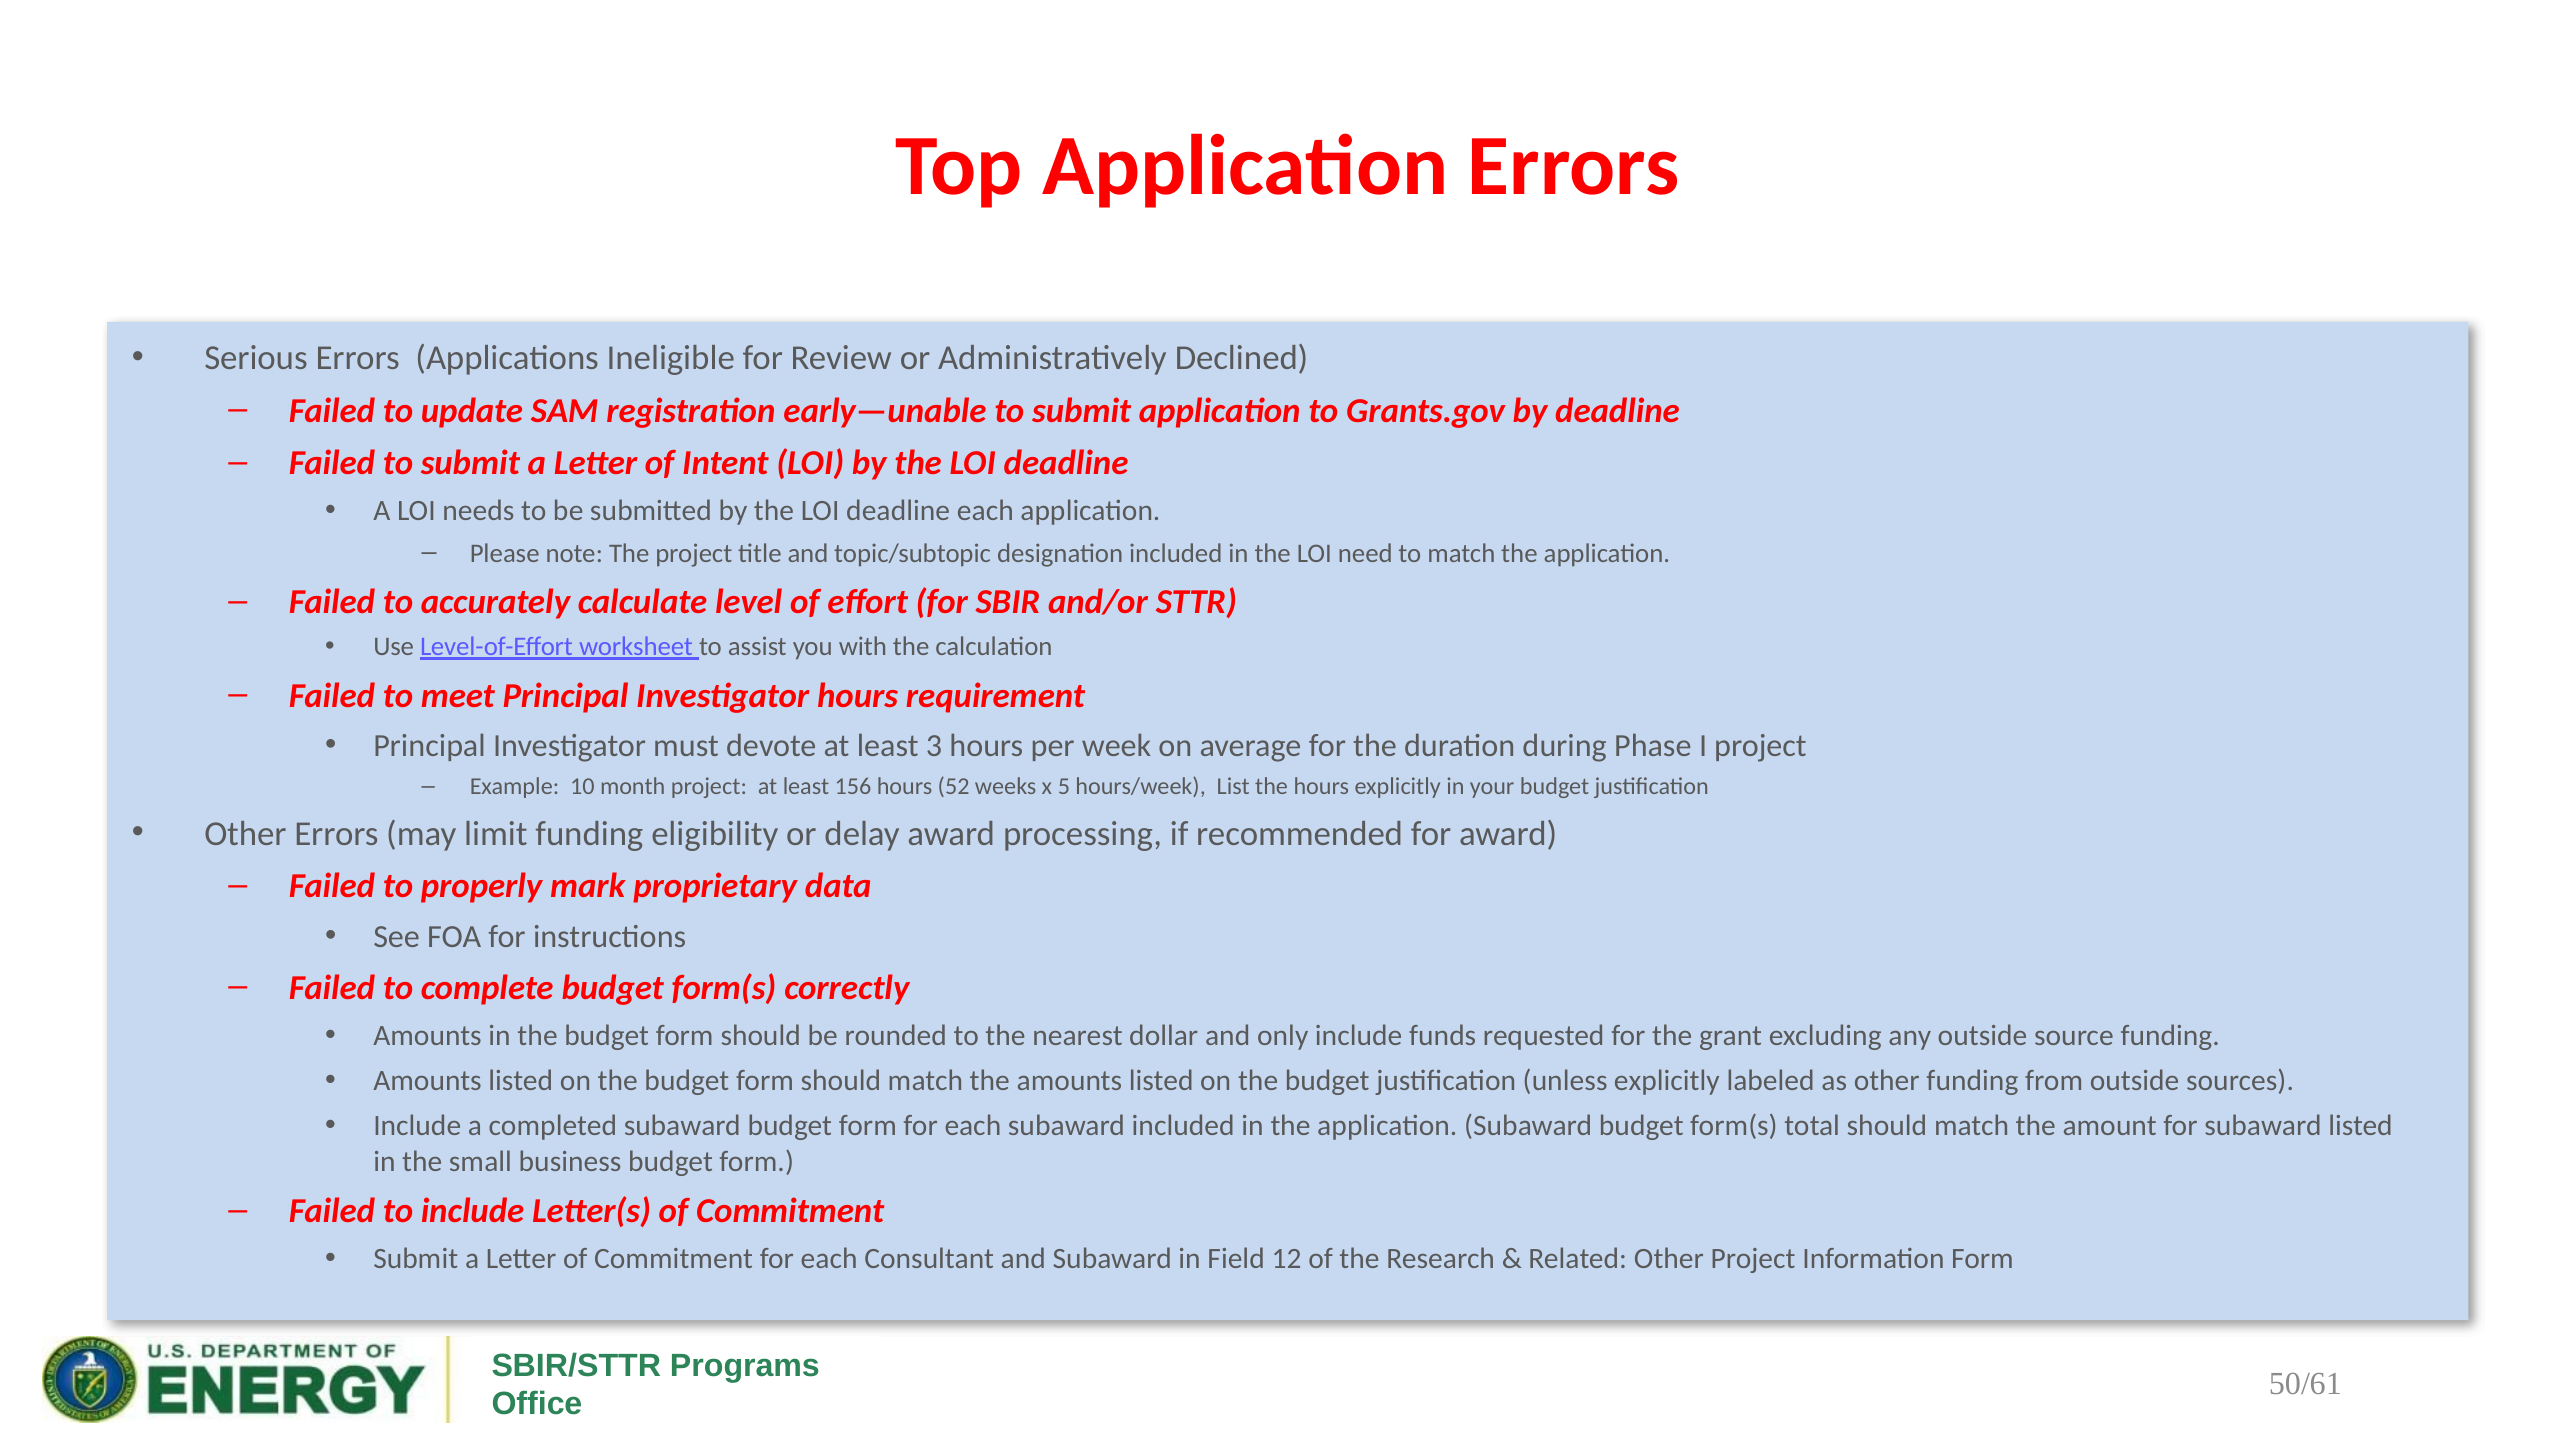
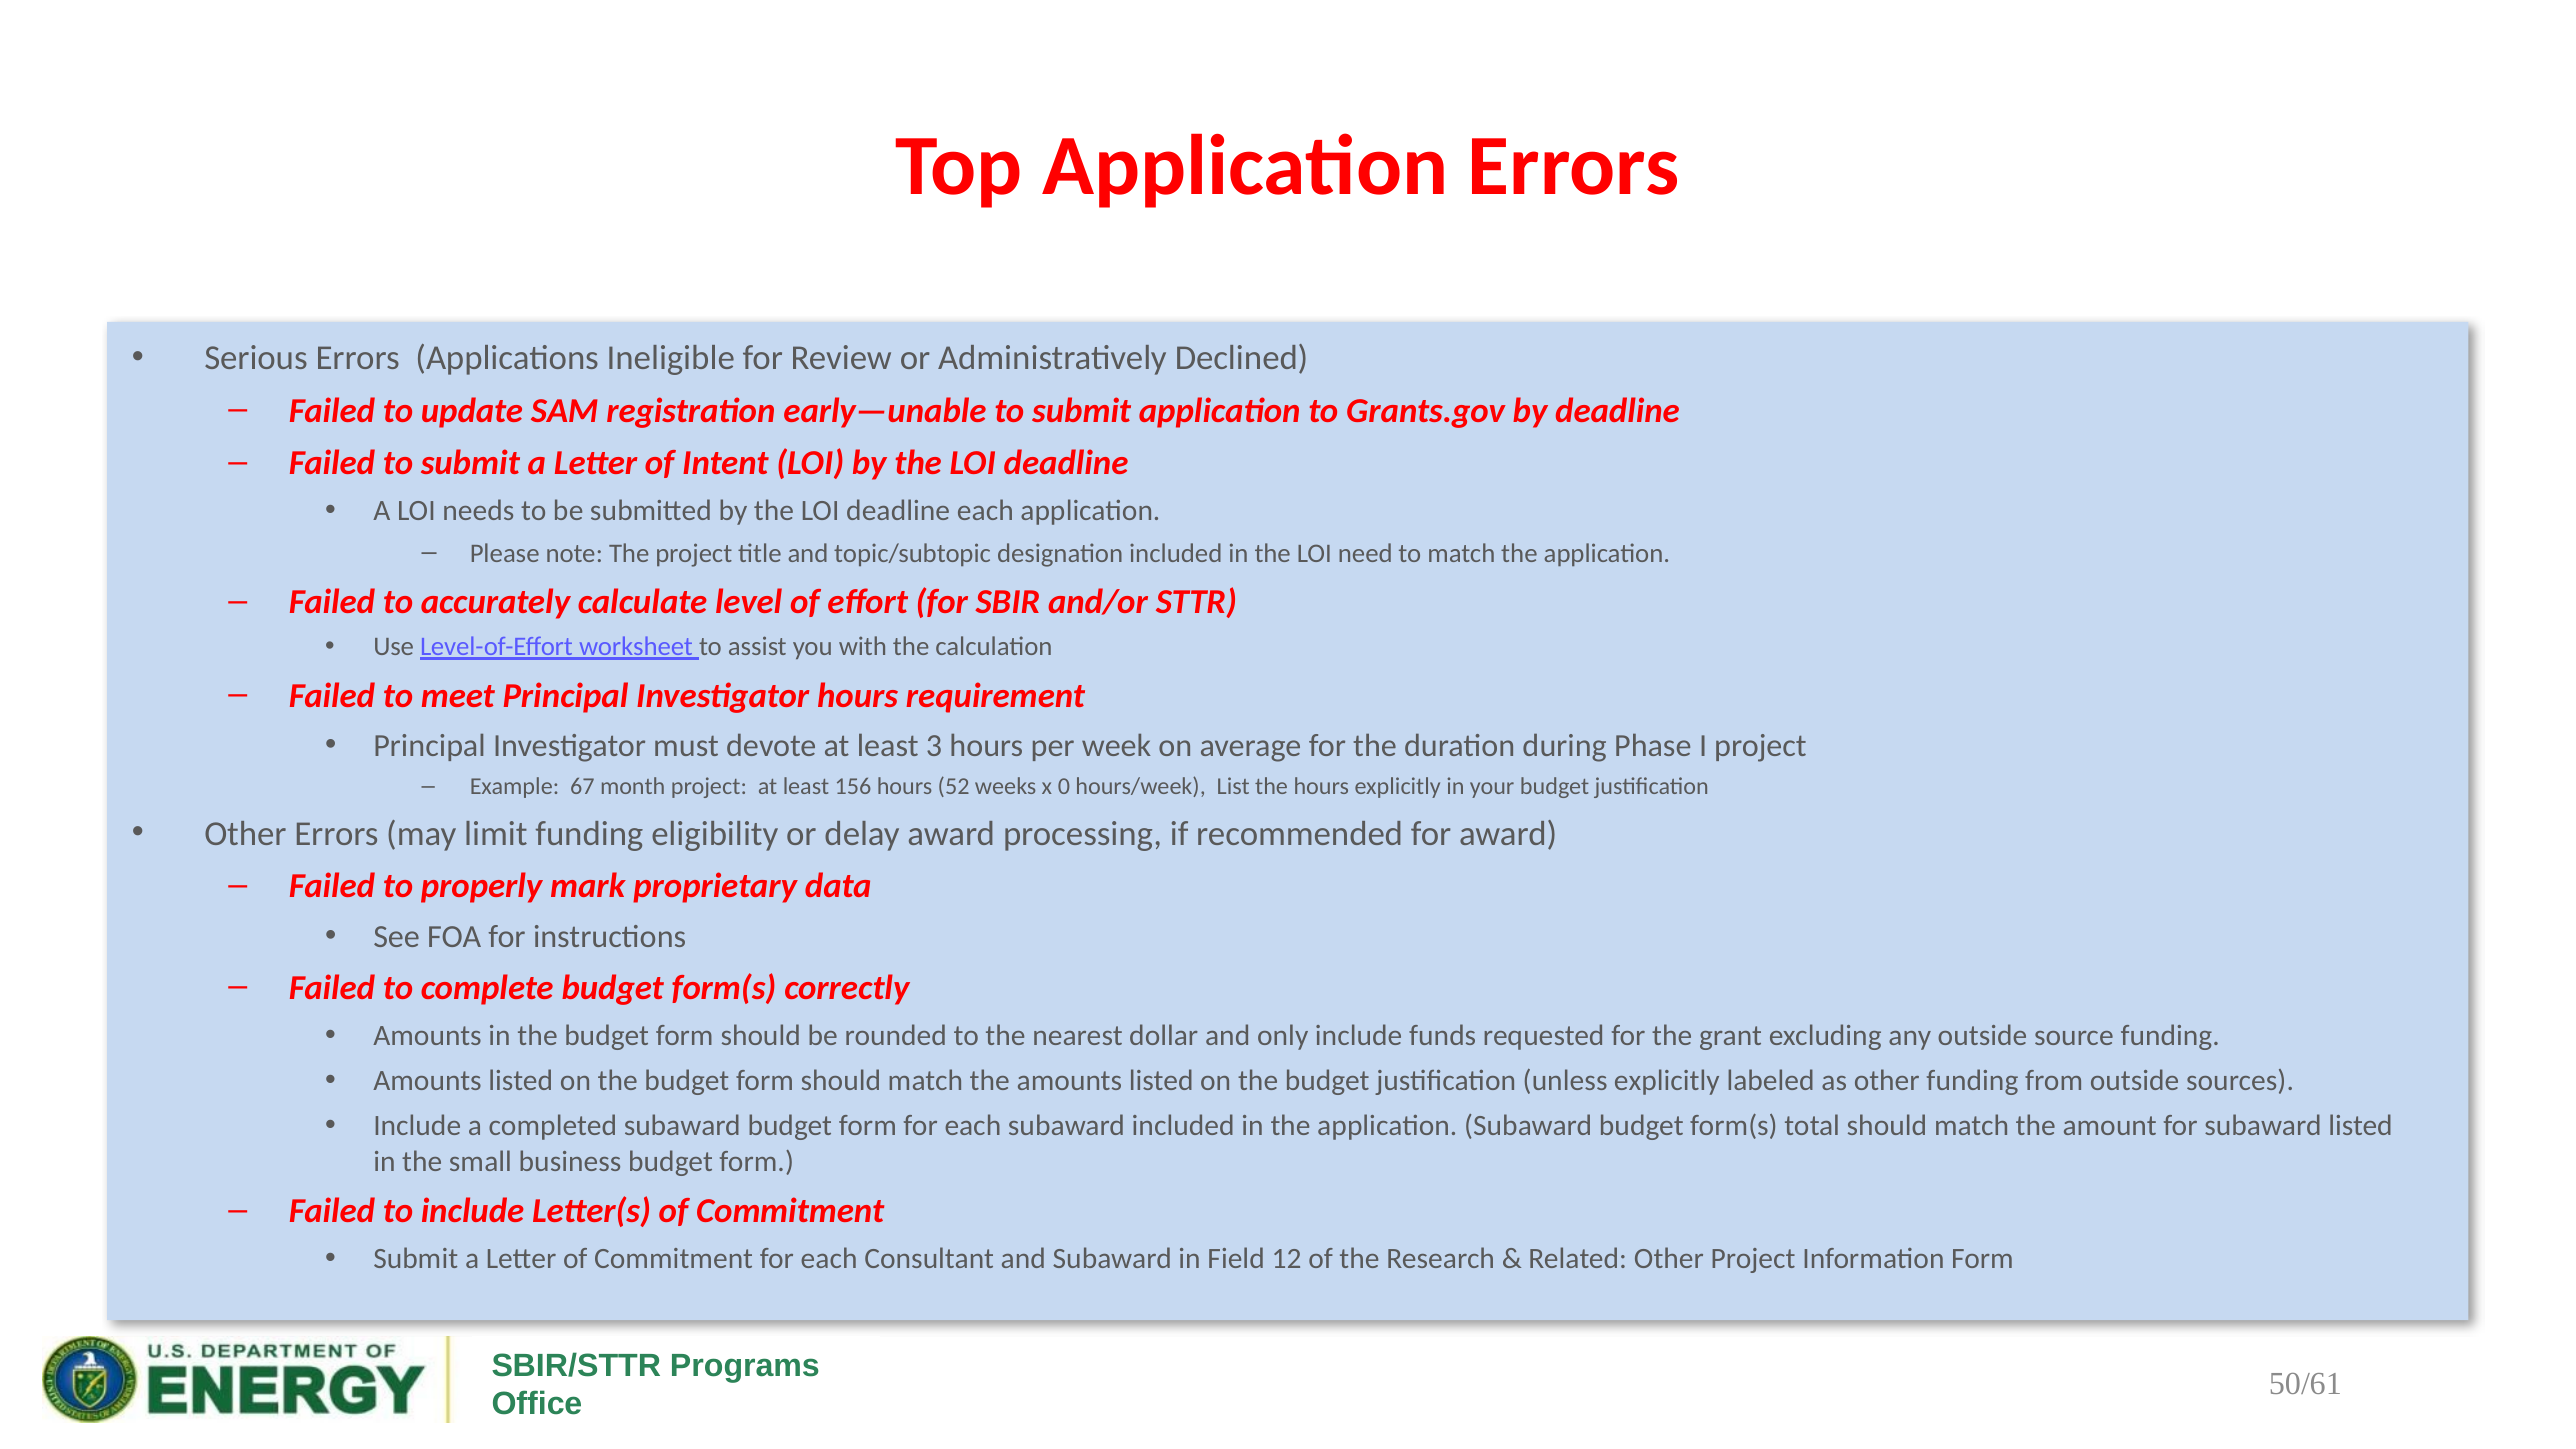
10: 10 -> 67
5: 5 -> 0
